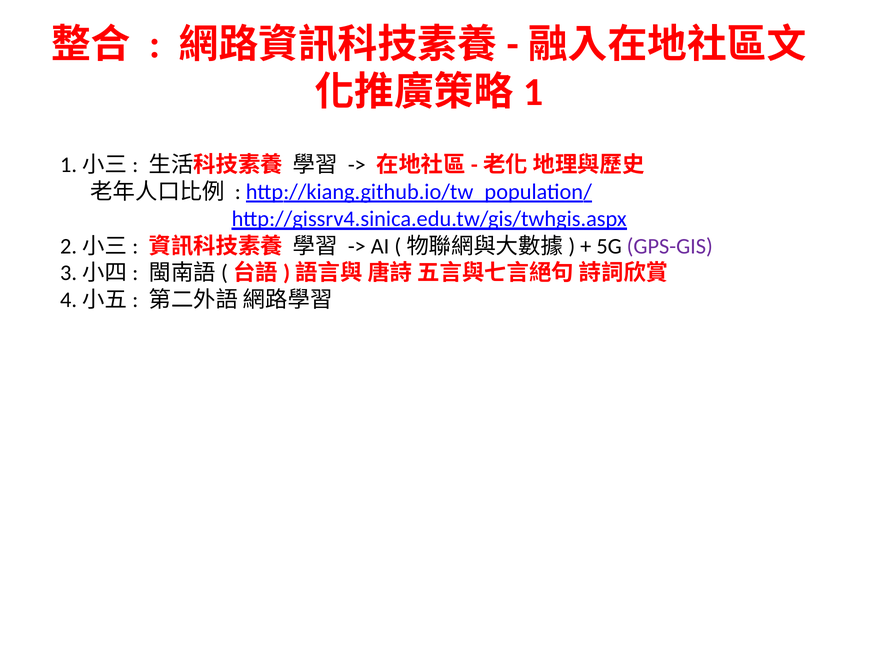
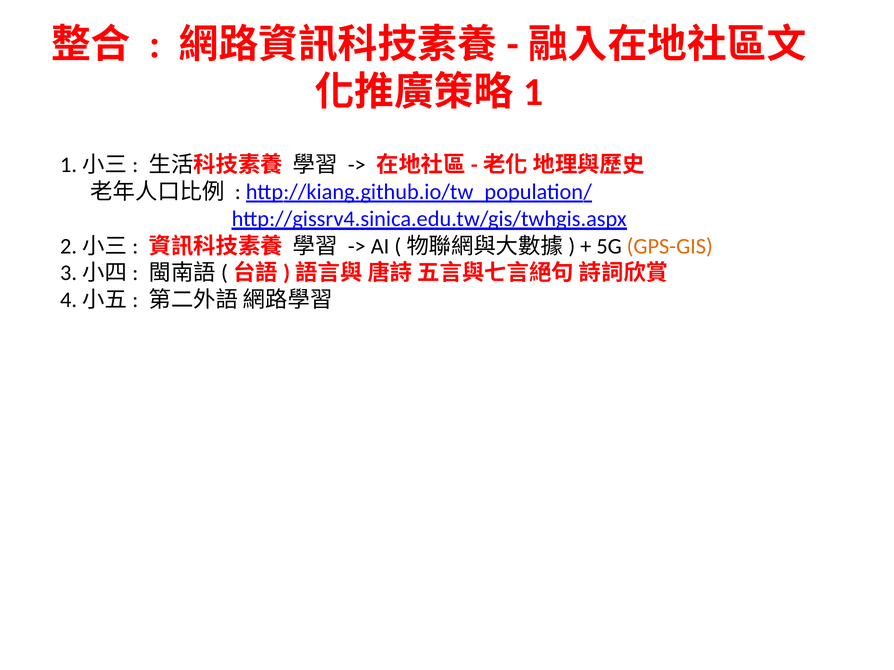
GPS-GIS colour: purple -> orange
